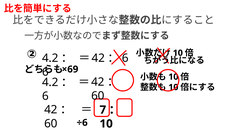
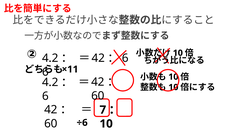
×69: ×69 -> ×11
